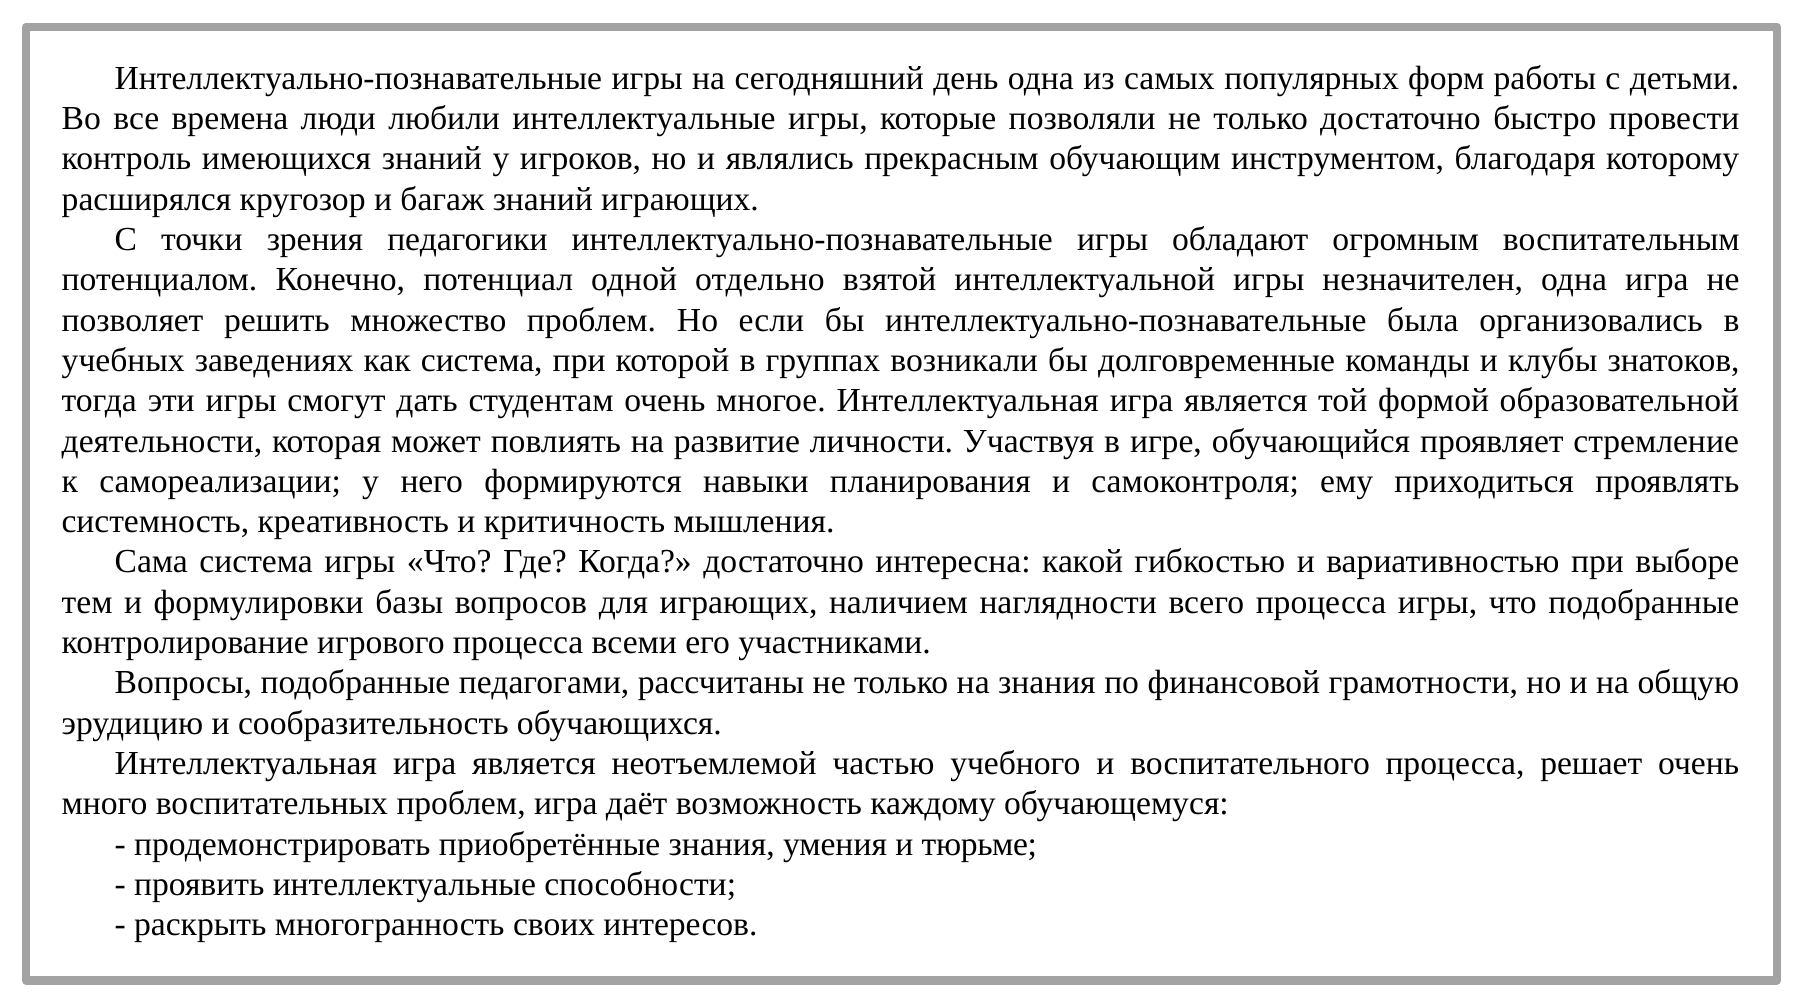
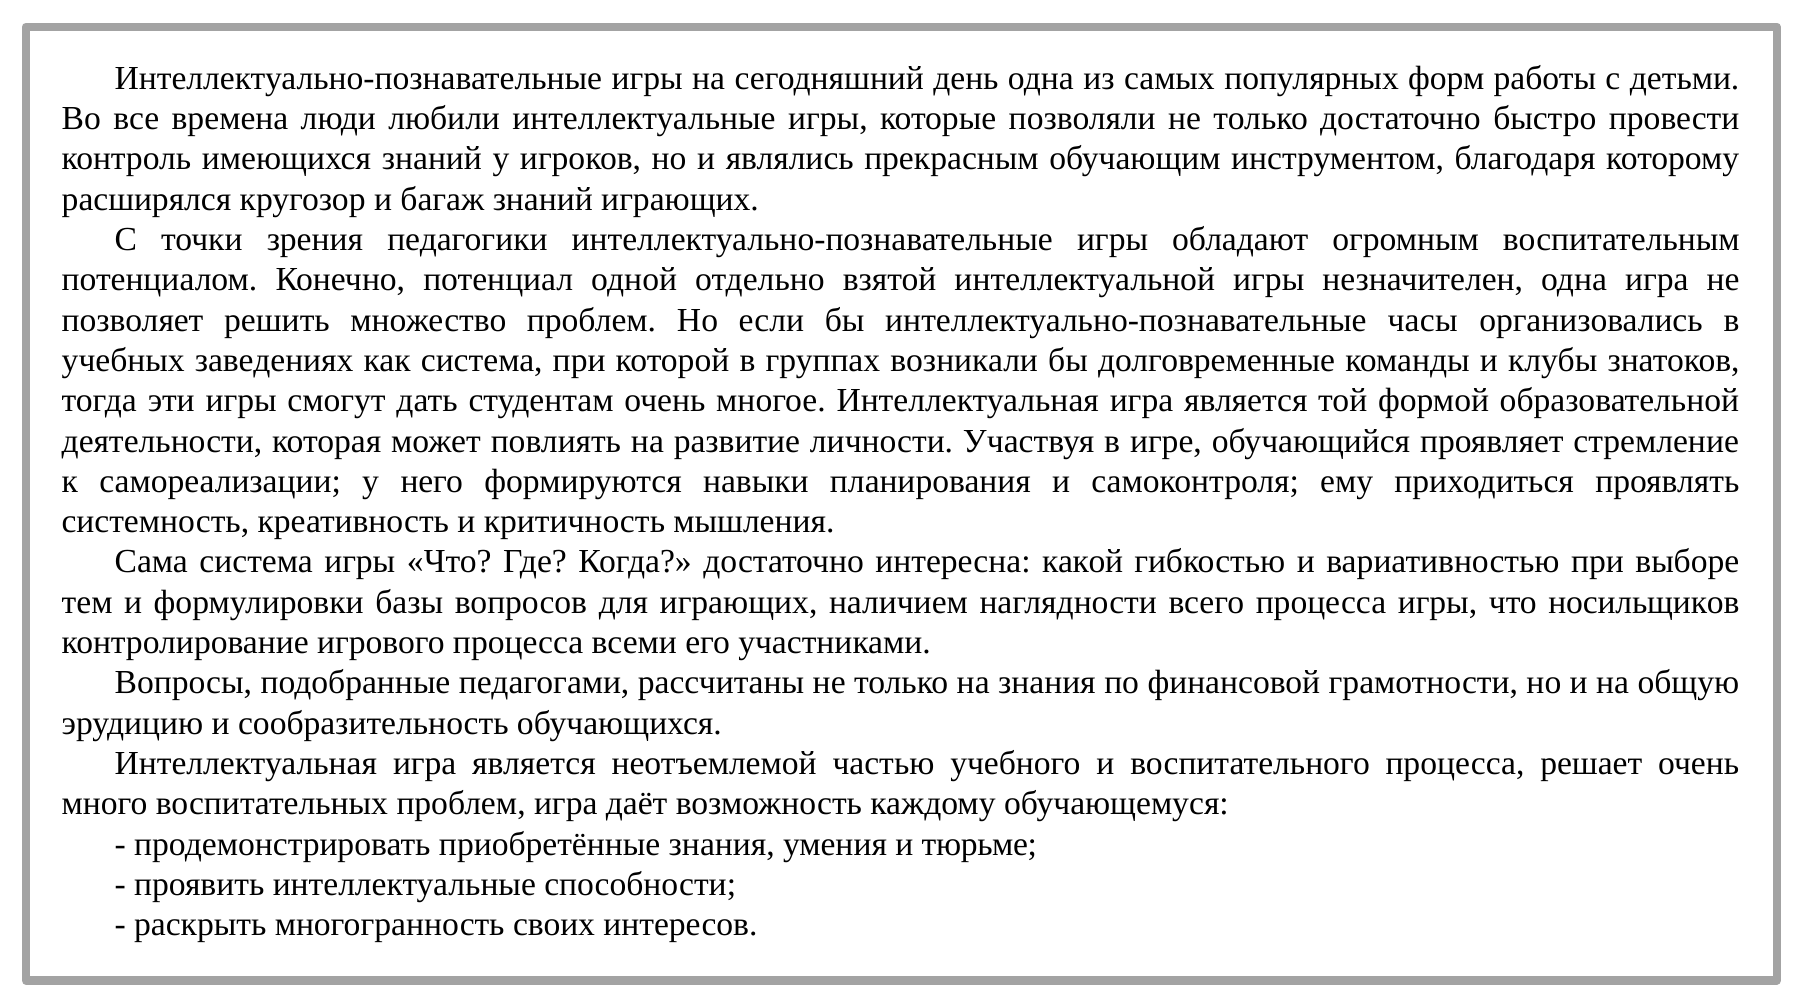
была: была -> часы
что подобранные: подобранные -> носильщиков
